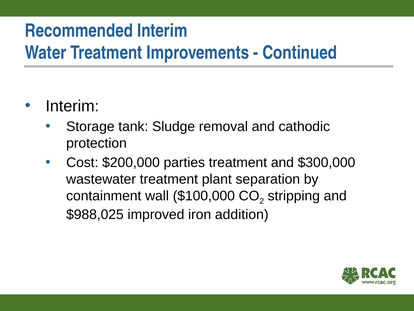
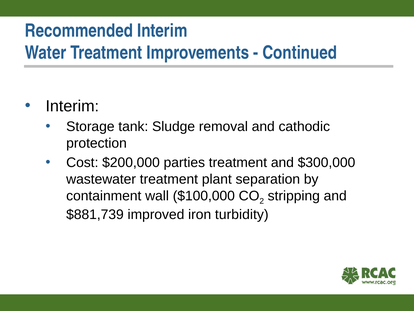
$988,025: $988,025 -> $881,739
addition: addition -> turbidity
